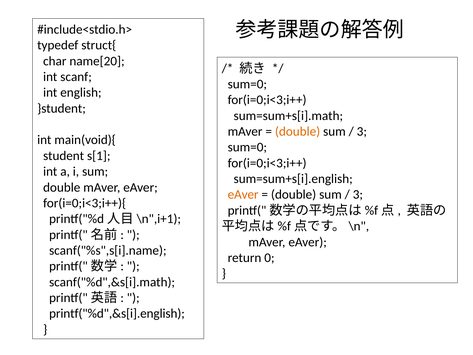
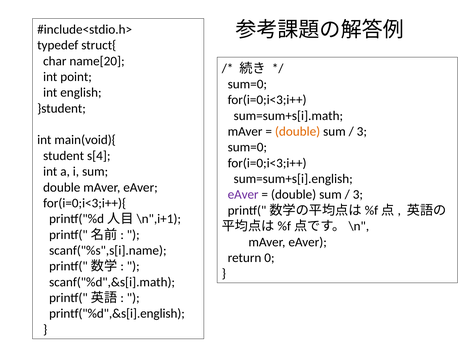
scanf: scanf -> point
s[1: s[1 -> s[4
eAver at (243, 195) colour: orange -> purple
